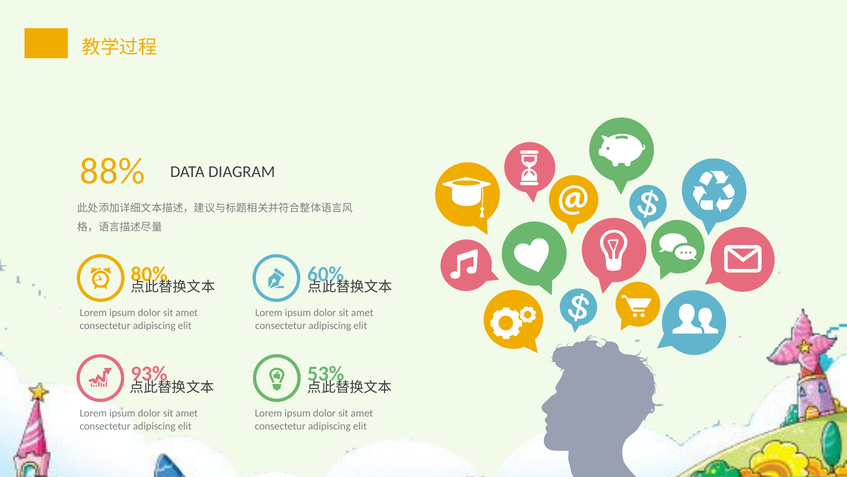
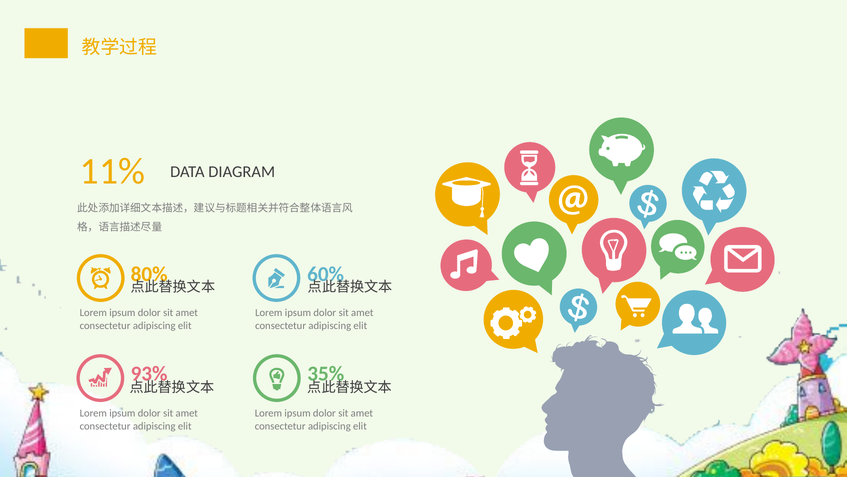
88%: 88% -> 11%
53%: 53% -> 35%
